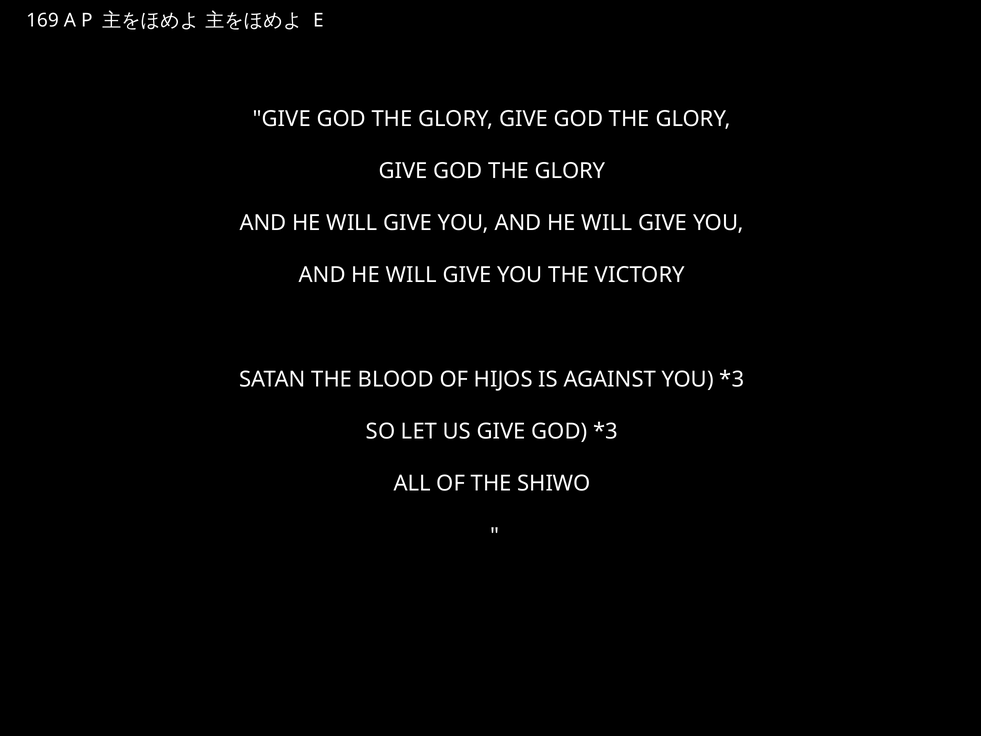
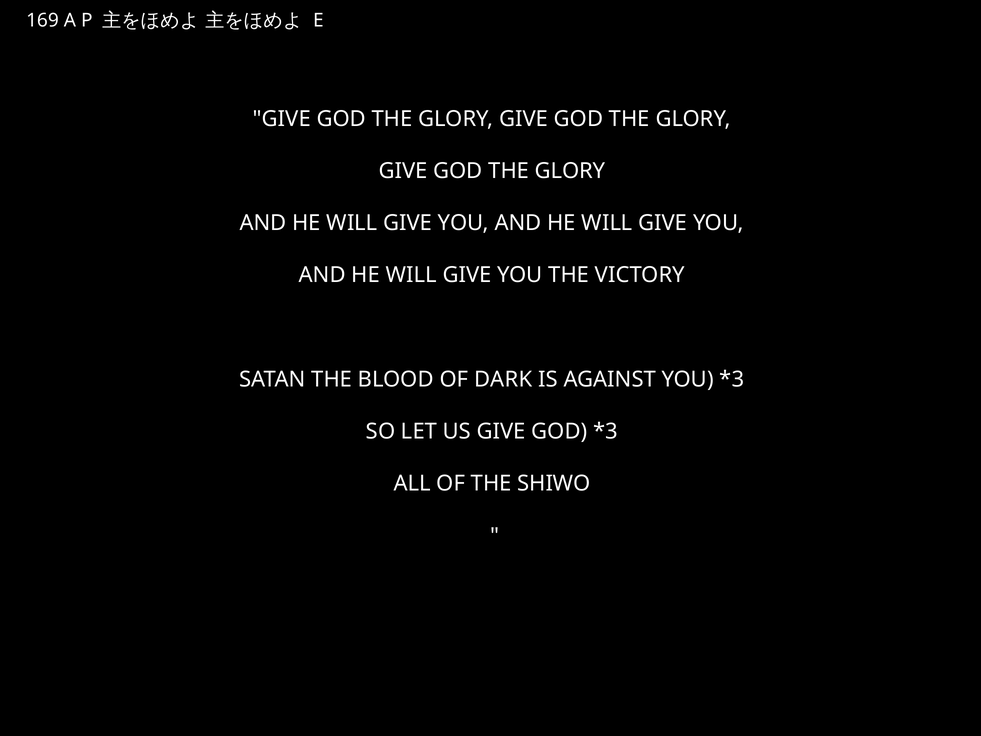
HIJOS: HIJOS -> DARK
